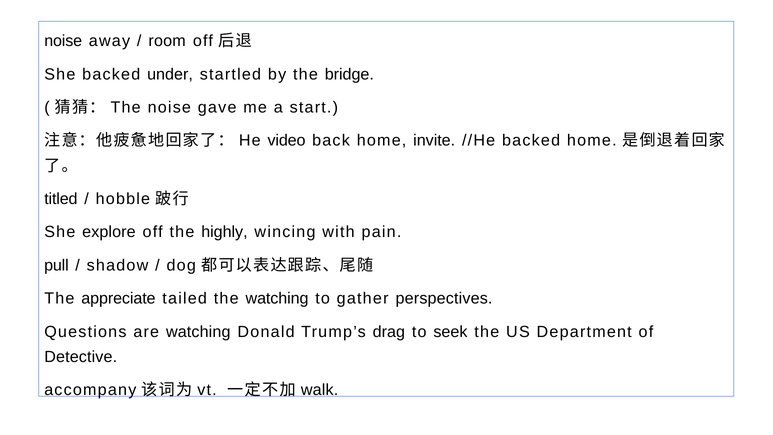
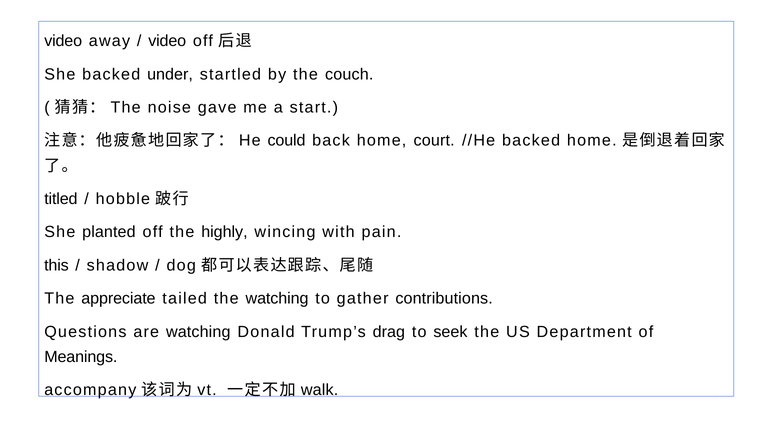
noise at (63, 41): noise -> video
room at (167, 41): room -> video
bridge: bridge -> couch
video: video -> could
invite: invite -> court
explore: explore -> planted
pull: pull -> this
perspectives: perspectives -> contributions
Detective: Detective -> Meanings
